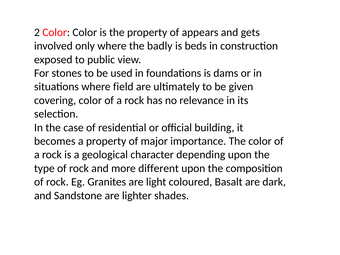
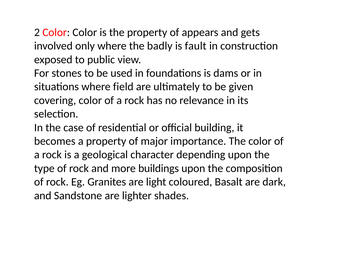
beds: beds -> fault
different: different -> buildings
